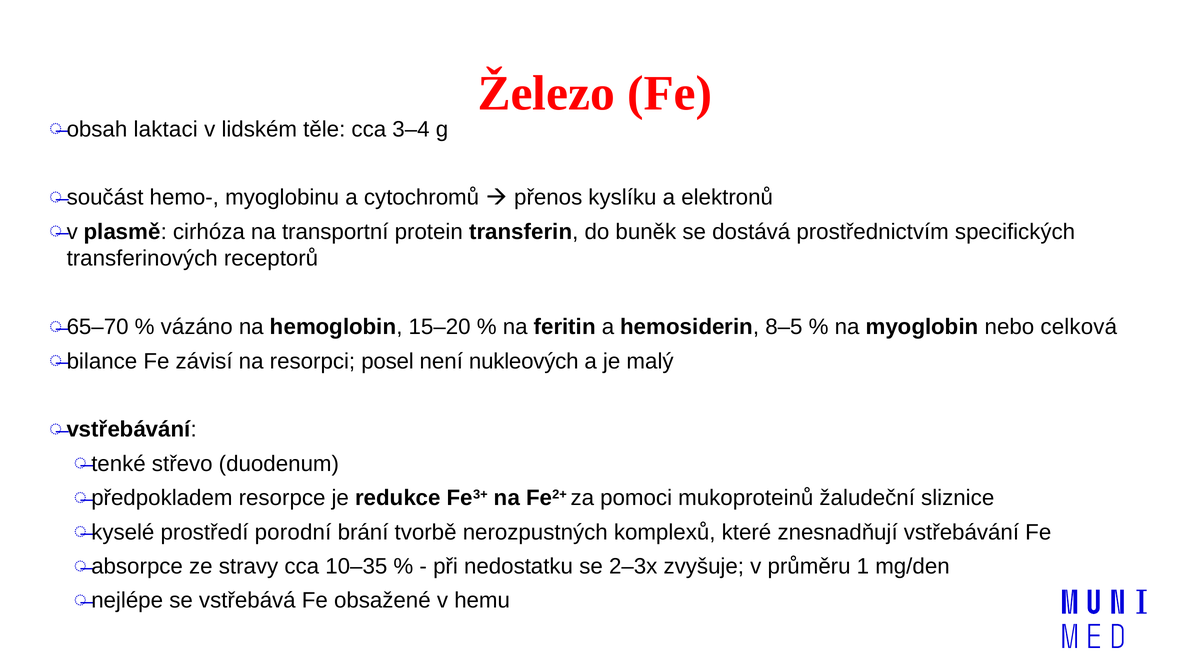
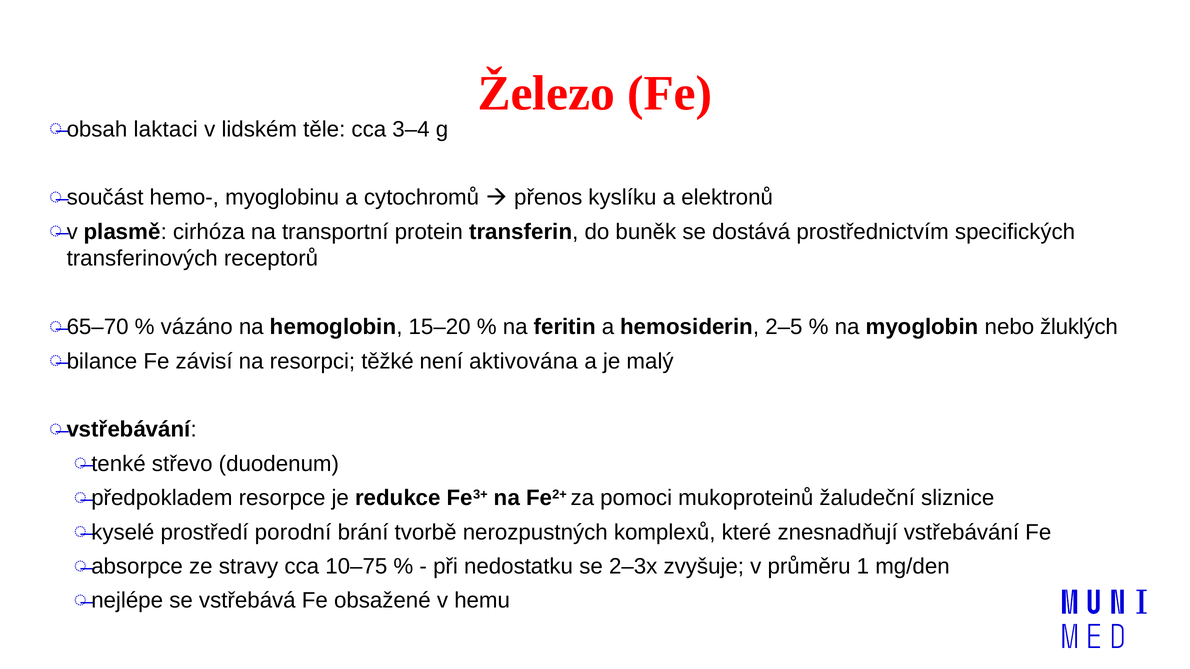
8–5: 8–5 -> 2–5
celková: celková -> žluklých
posel: posel -> těžké
nukleových: nukleových -> aktivována
10–35: 10–35 -> 10–75
